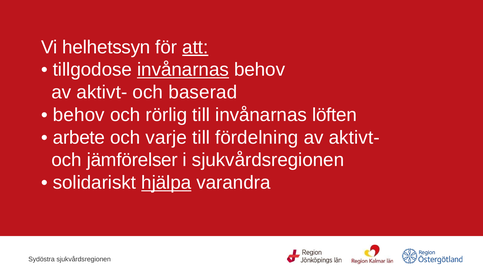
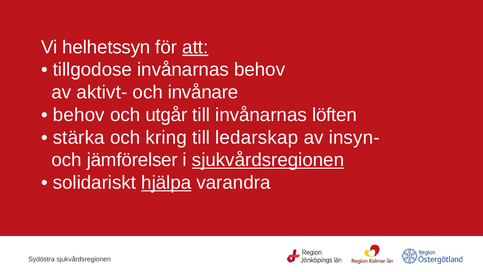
invånarnas at (183, 70) underline: present -> none
baserad: baserad -> invånare
rörlig: rörlig -> utgår
arbete: arbete -> stärka
varje: varje -> kring
fördelning: fördelning -> ledarskap
aktivt- at (354, 137): aktivt- -> insyn-
sjukvårdsregionen at (268, 160) underline: none -> present
